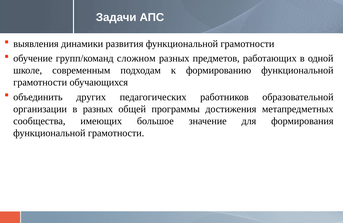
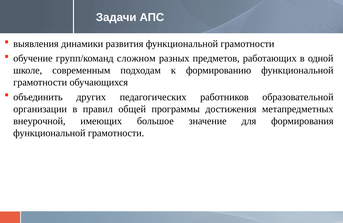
в разных: разных -> правил
сообщества: сообщества -> внеурочной
